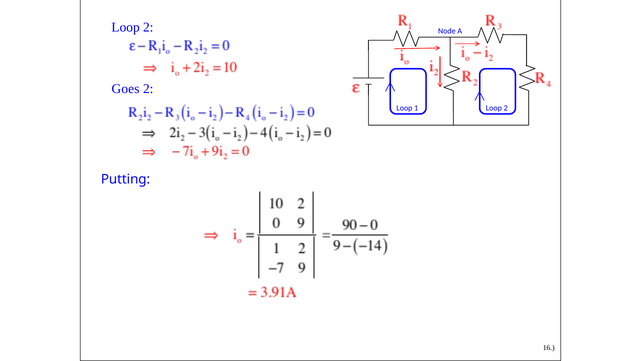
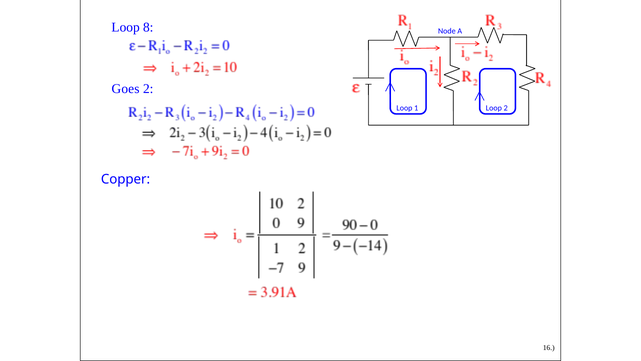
2 at (148, 27): 2 -> 8
Putting: Putting -> Copper
